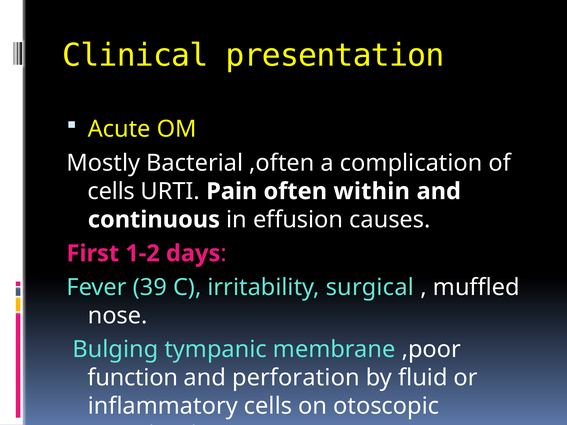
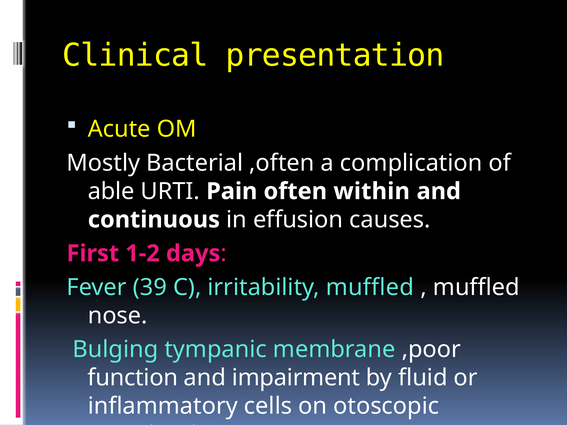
cells at (111, 191): cells -> able
irritability surgical: surgical -> muffled
perforation: perforation -> impairment
